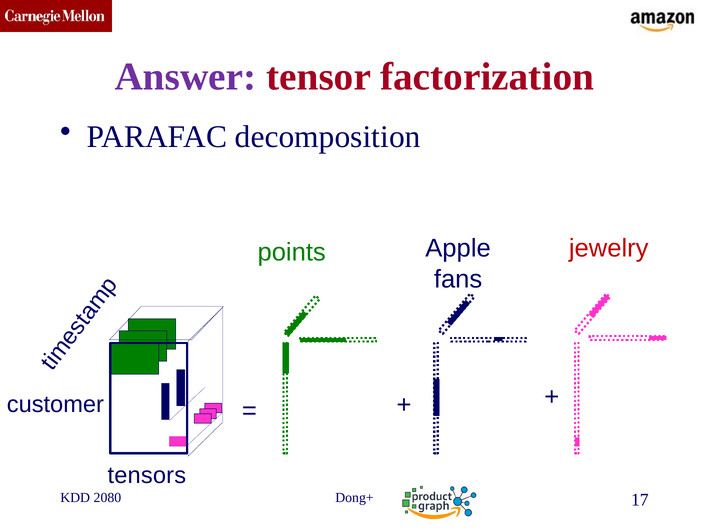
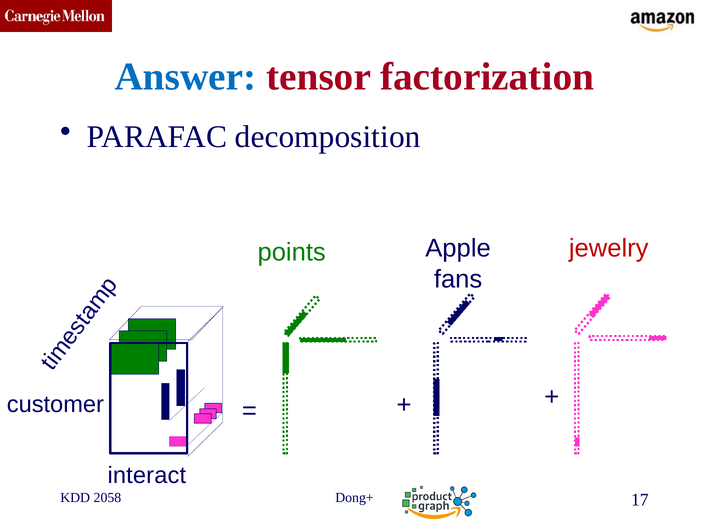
Answer colour: purple -> blue
tensors: tensors -> interact
2080: 2080 -> 2058
